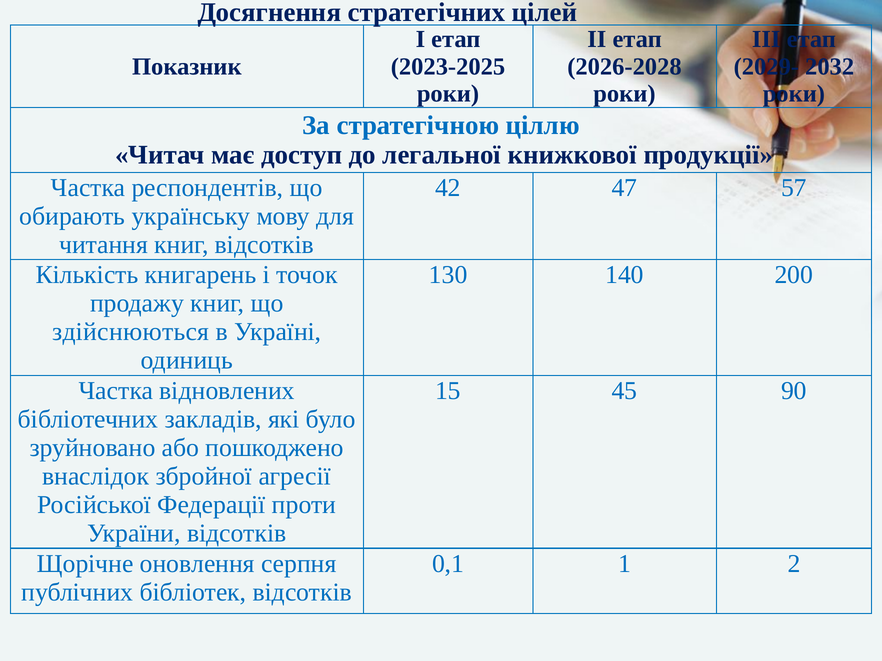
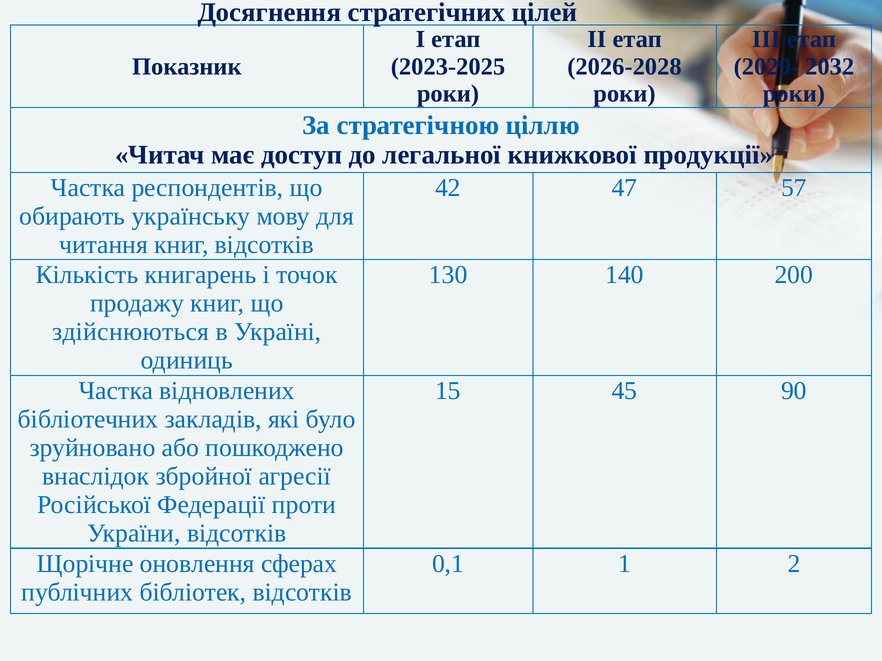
серпня: серпня -> сферах
